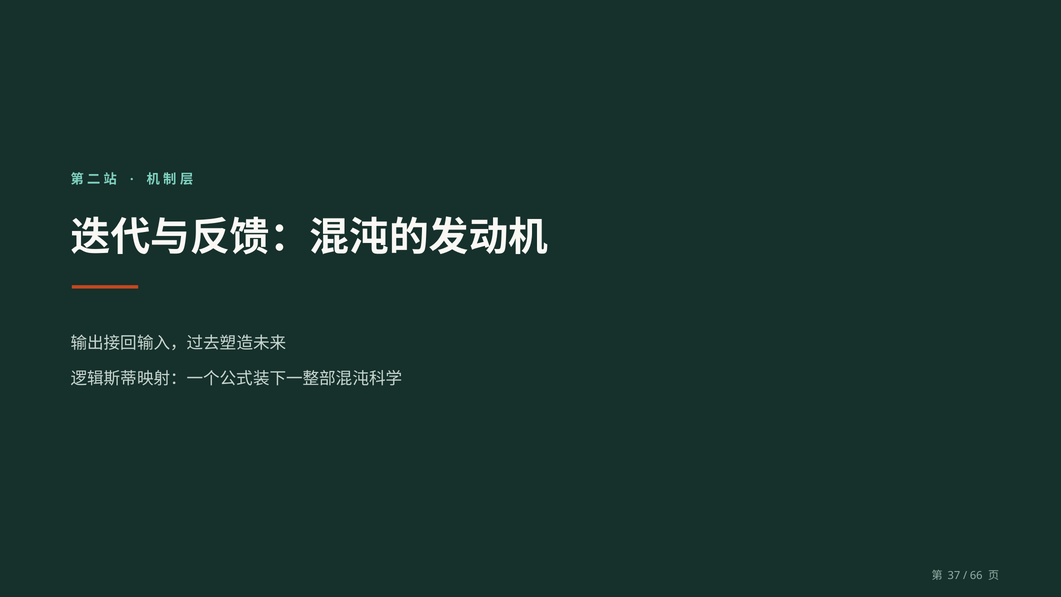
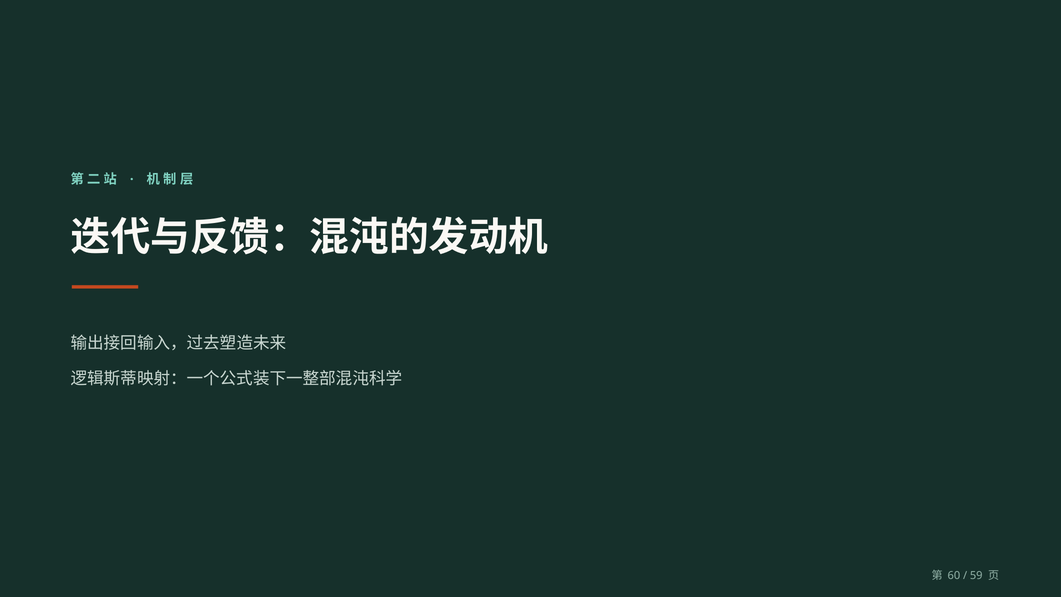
37: 37 -> 60
66: 66 -> 59
